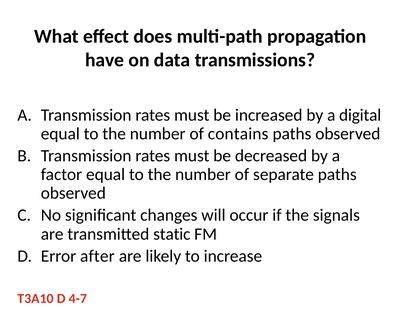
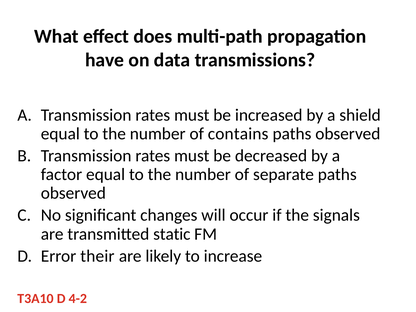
digital: digital -> shield
after: after -> their
4-7: 4-7 -> 4-2
